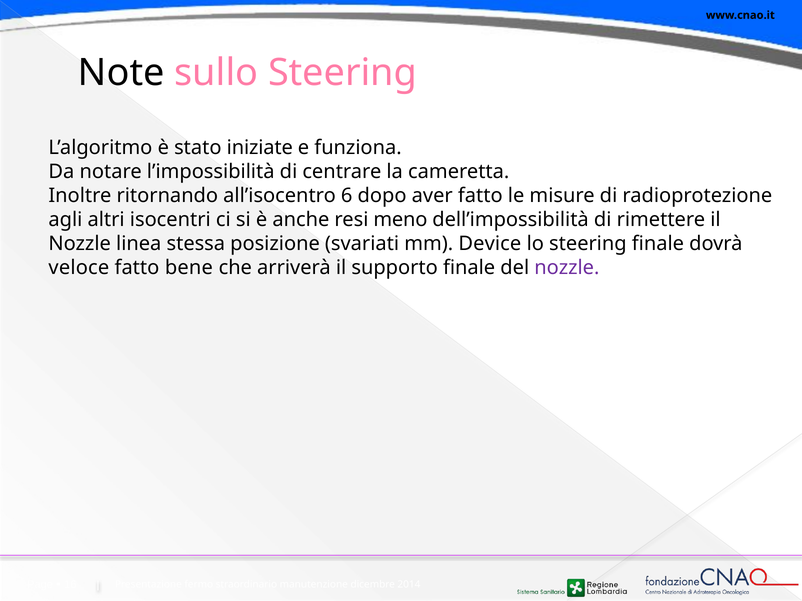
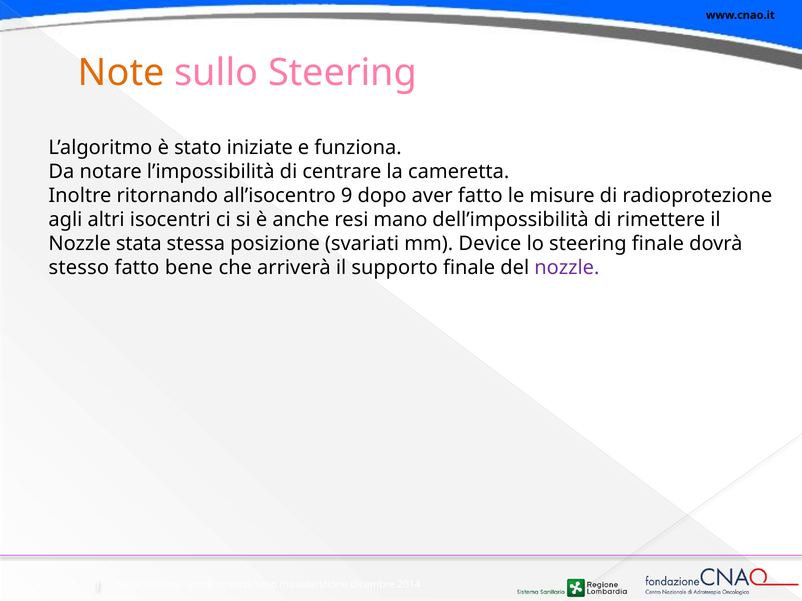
Note colour: black -> orange
6: 6 -> 9
meno: meno -> mano
linea: linea -> stata
veloce: veloce -> stesso
